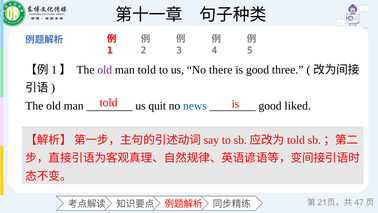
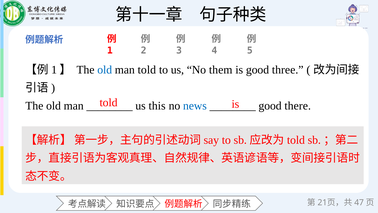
old at (105, 70) colour: purple -> blue
there: there -> them
quit: quit -> this
liked: liked -> there
